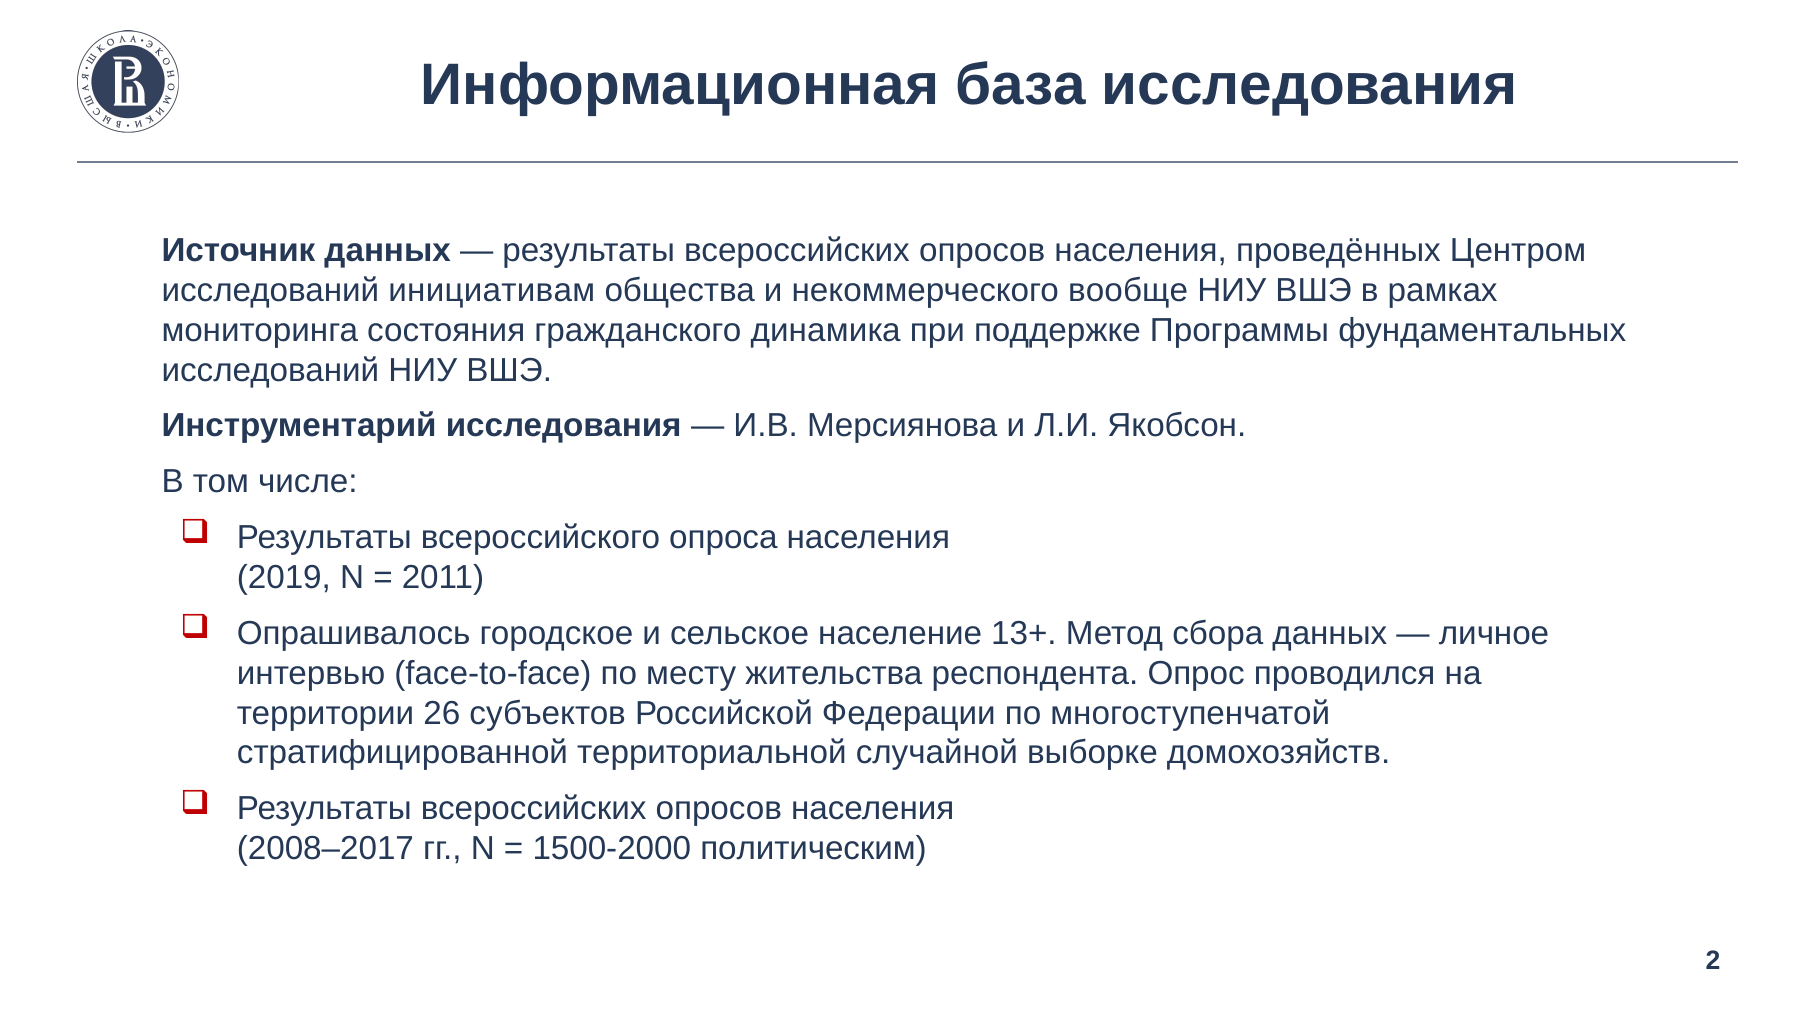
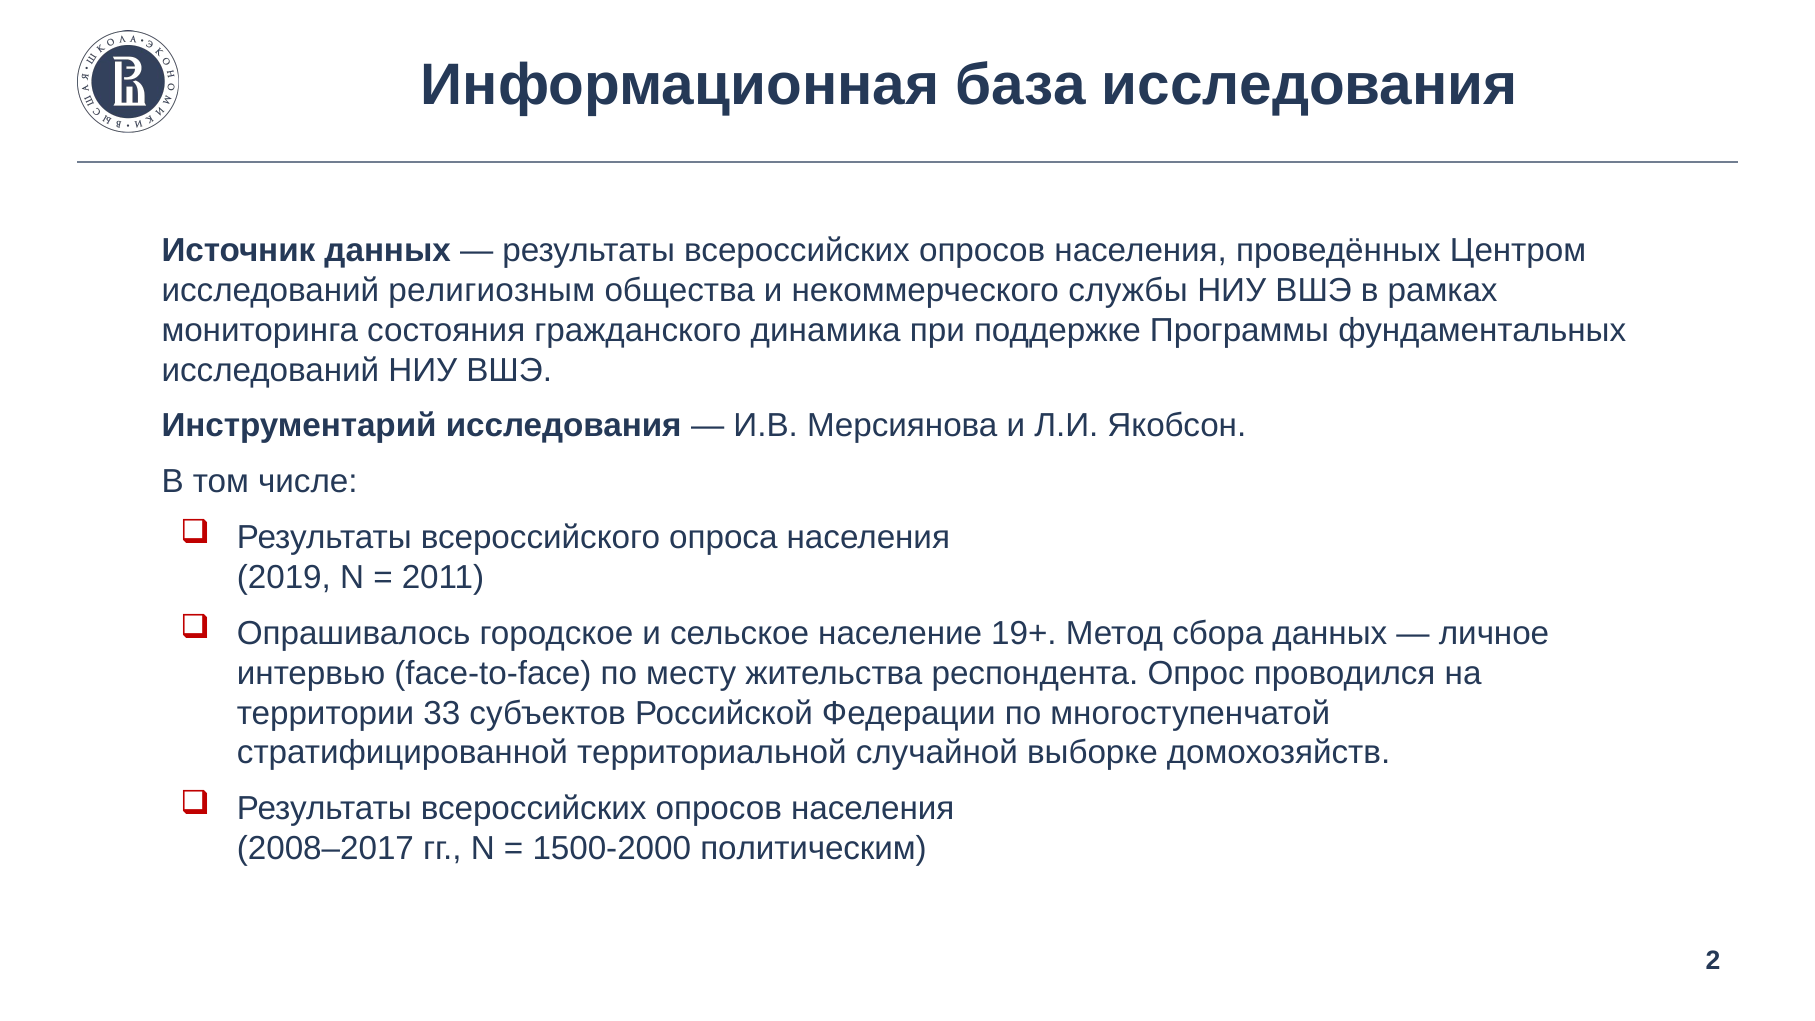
инициативам: инициативам -> религиозным
вообще: вообще -> службы
13+: 13+ -> 19+
26: 26 -> 33
